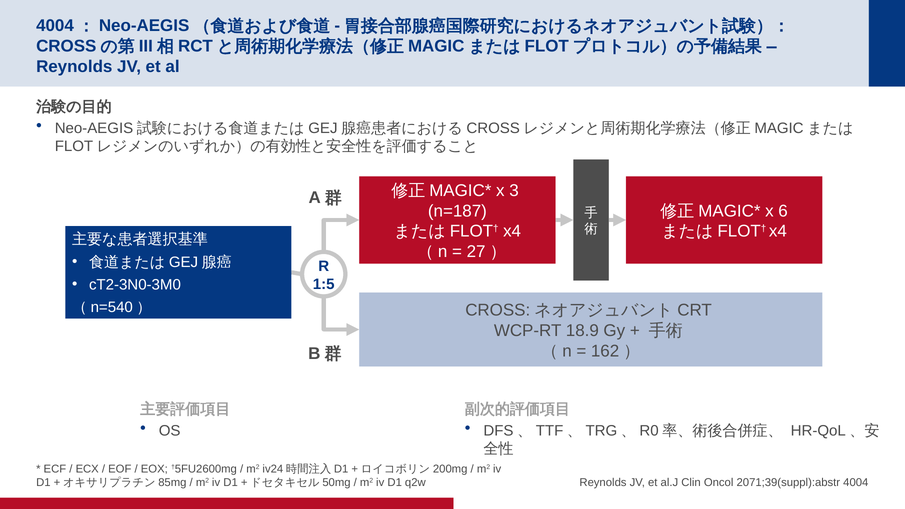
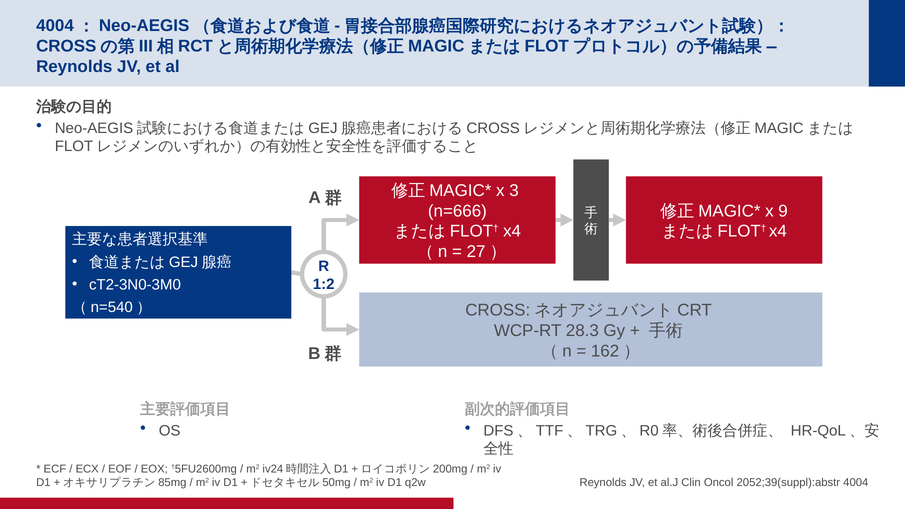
n=187: n=187 -> n=666
6: 6 -> 9
1:5: 1:5 -> 1:2
18.9: 18.9 -> 28.3
2071;39(suppl):abstr: 2071;39(suppl):abstr -> 2052;39(suppl):abstr
